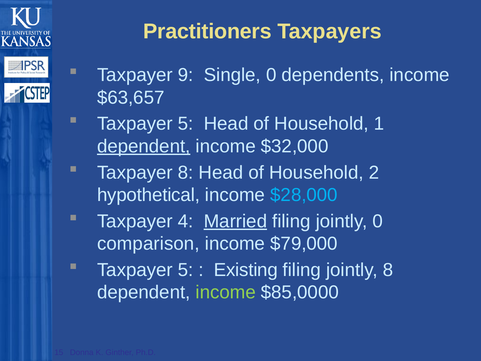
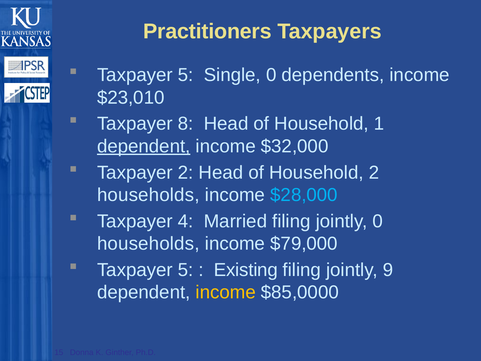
9 at (186, 75): 9 -> 5
$63,657: $63,657 -> $23,010
5 at (186, 124): 5 -> 8
Taxpayer 8: 8 -> 2
hypothetical at (148, 195): hypothetical -> households
Married underline: present -> none
comparison at (148, 244): comparison -> households
jointly 8: 8 -> 9
income at (226, 292) colour: light green -> yellow
